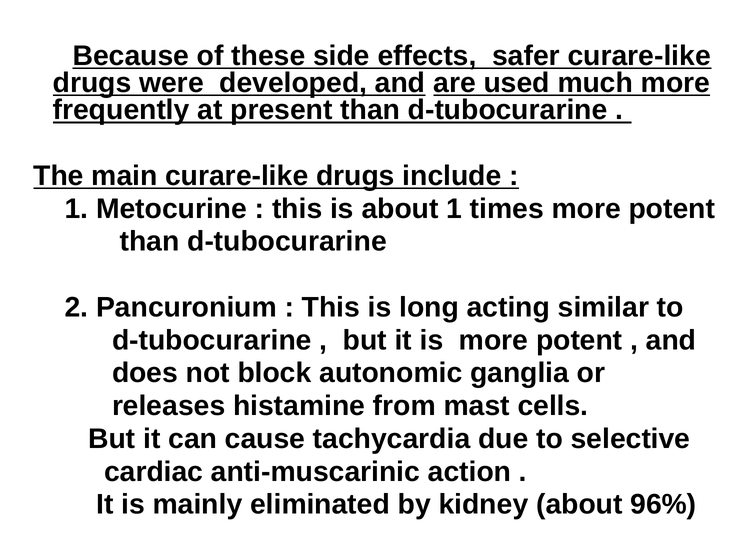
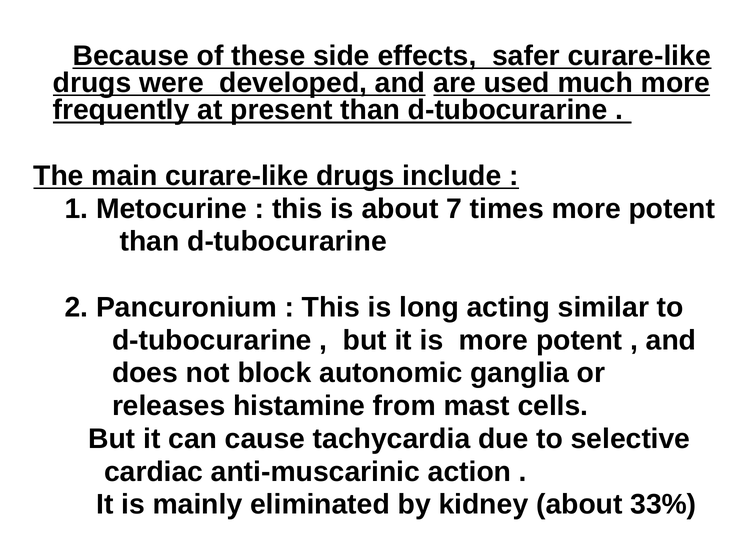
about 1: 1 -> 7
96%: 96% -> 33%
